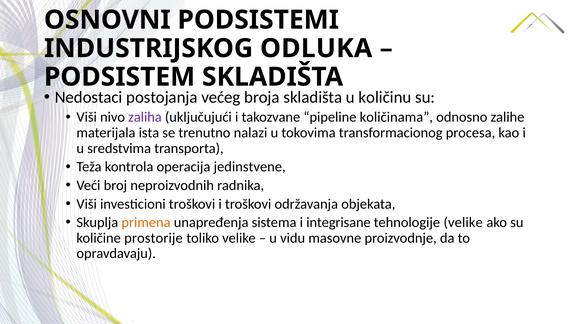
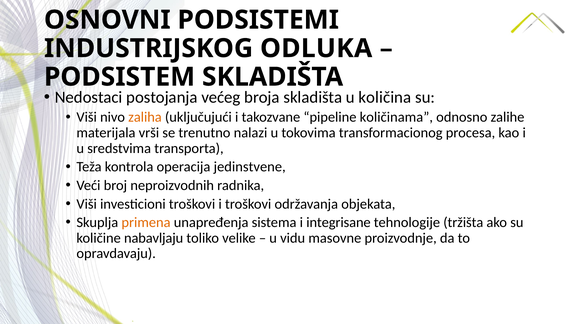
količinu: količinu -> količina
zaliha colour: purple -> orange
ista: ista -> vrši
tehnologije velike: velike -> tržišta
prostorije: prostorije -> nabavljaju
